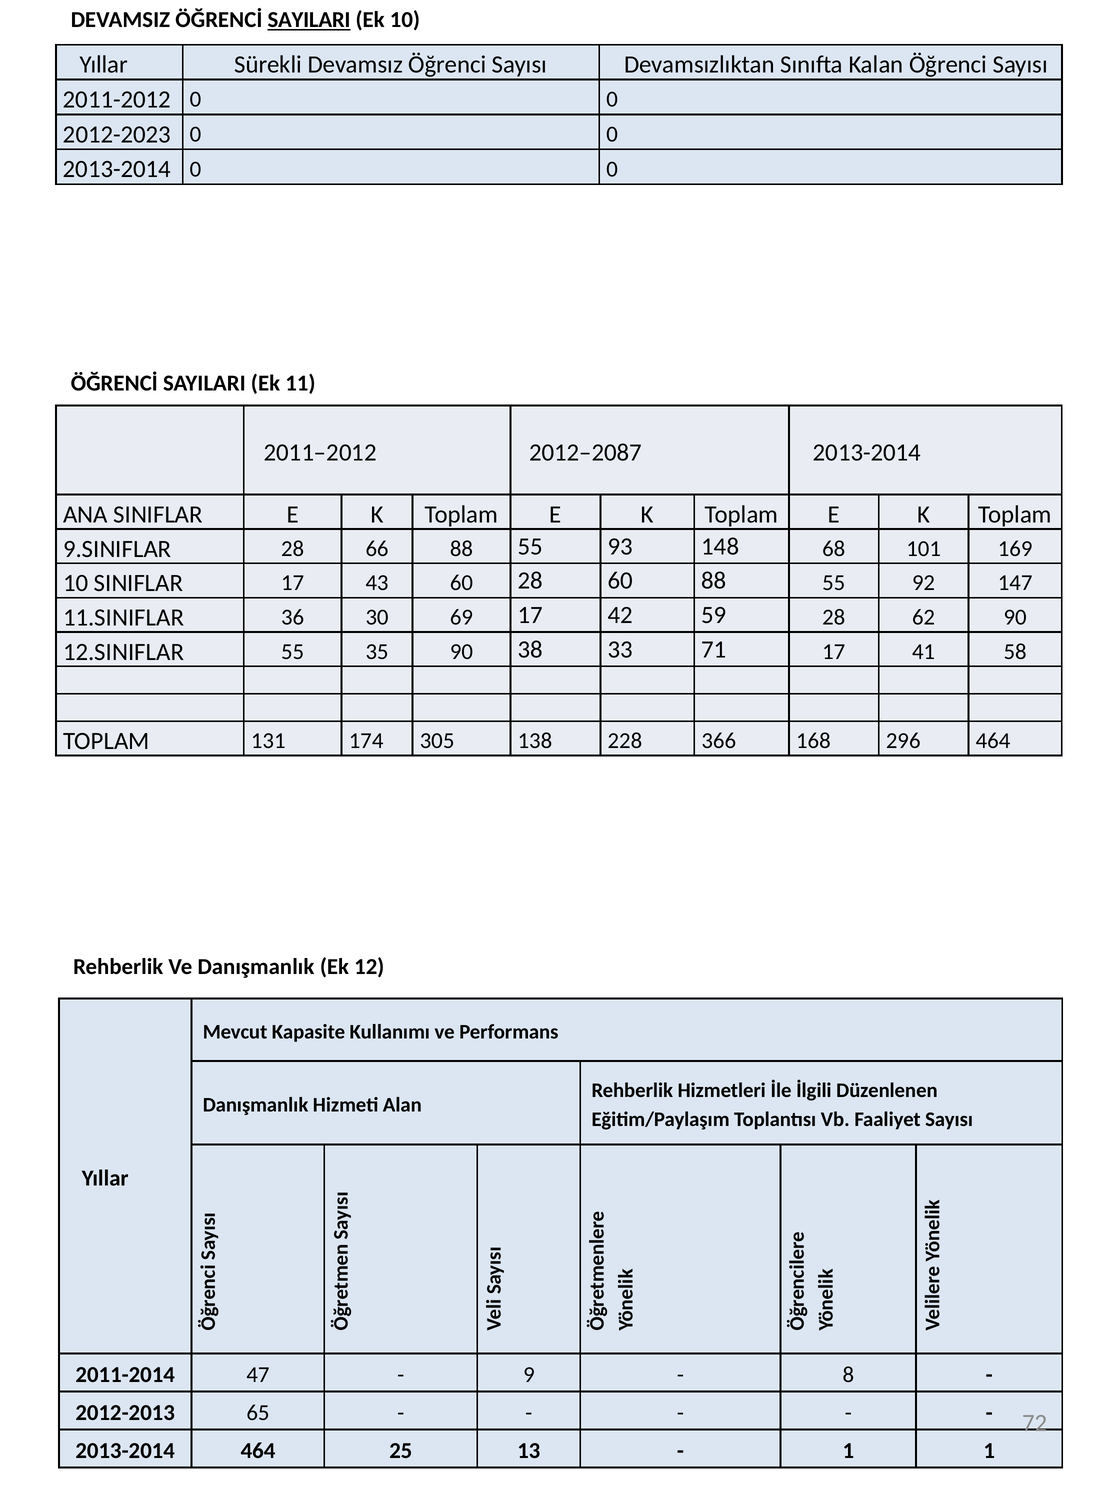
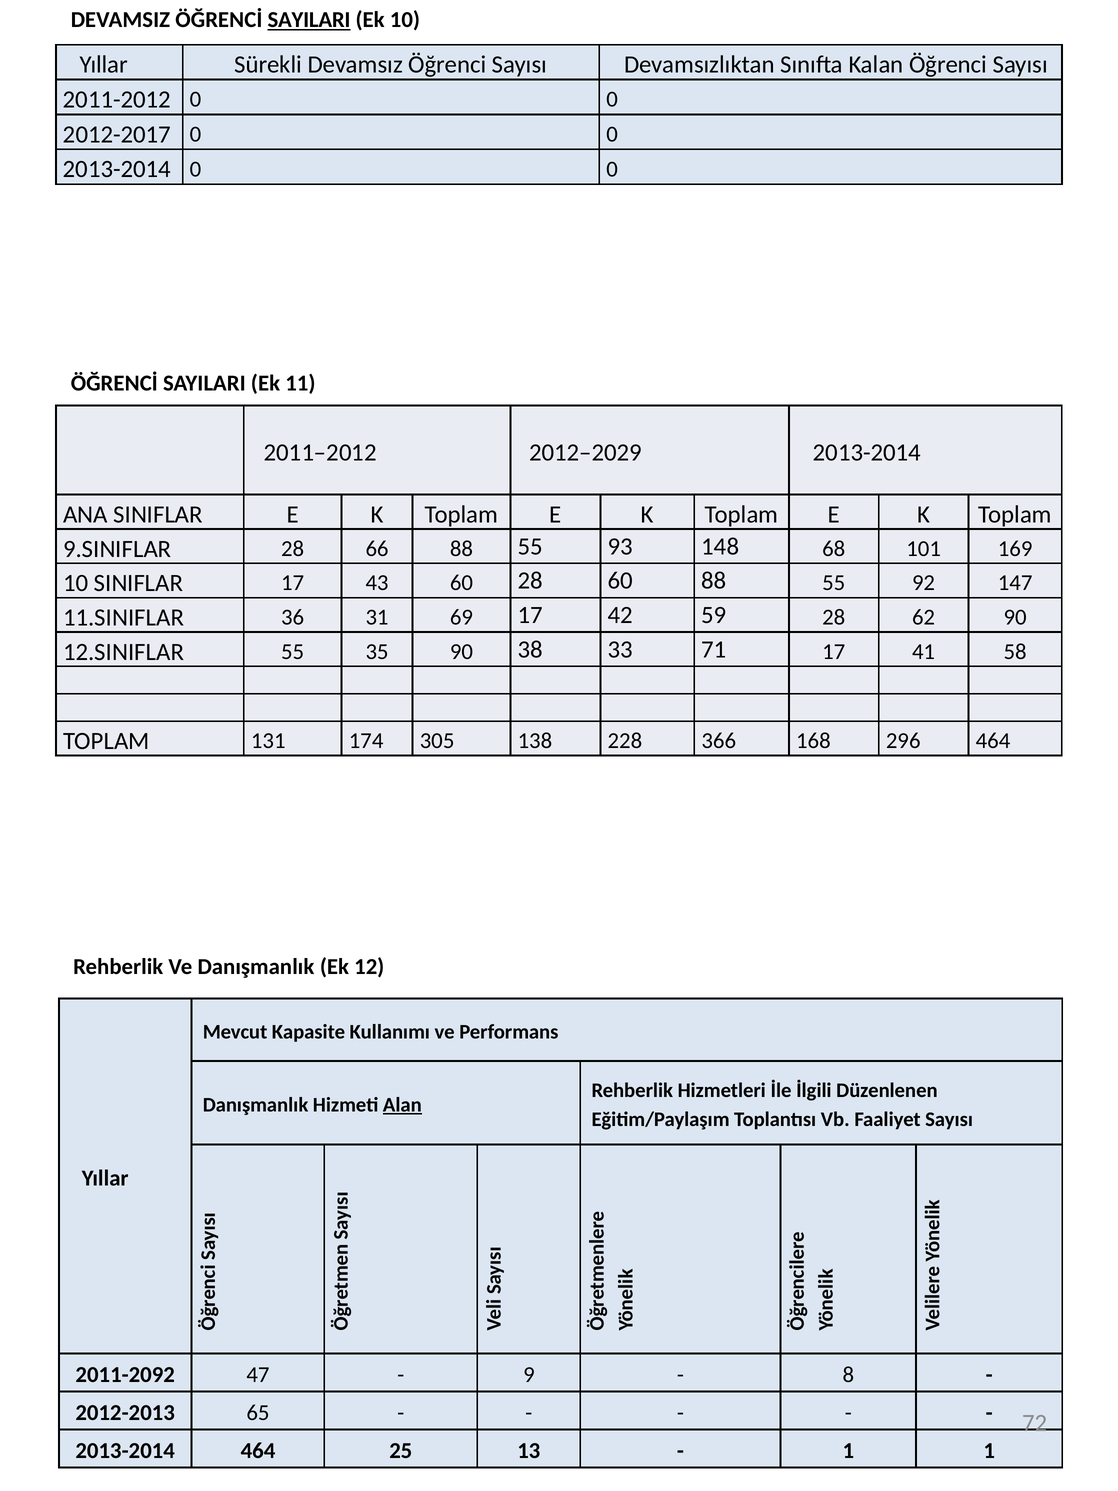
2012-2023: 2012-2023 -> 2012-2017
2012–2087: 2012–2087 -> 2012–2029
30: 30 -> 31
Alan underline: none -> present
2011-2014: 2011-2014 -> 2011-2092
